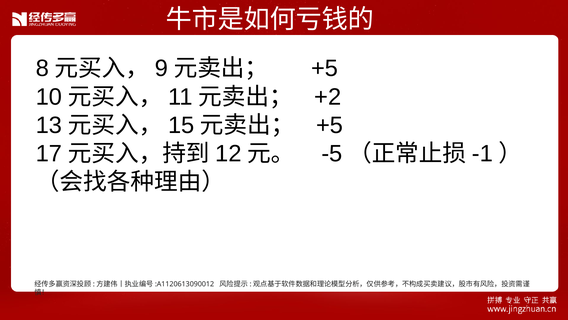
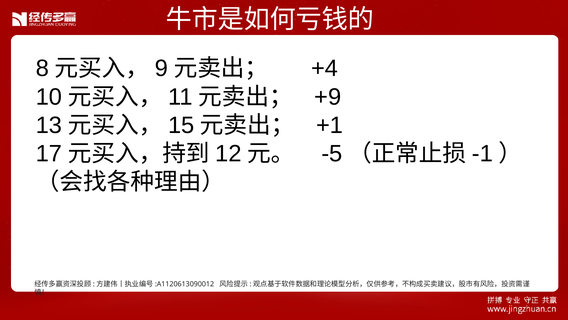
+5 at (324, 68): +5 -> +4
+2: +2 -> +9
+5 at (330, 125): +5 -> +1
